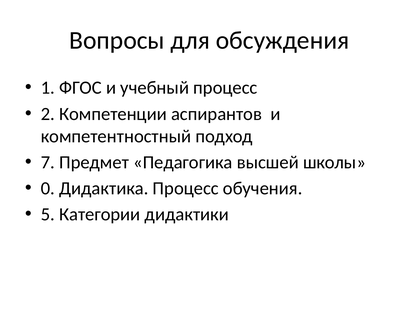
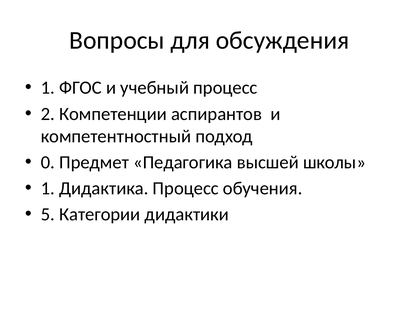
7: 7 -> 0
0 at (48, 188): 0 -> 1
